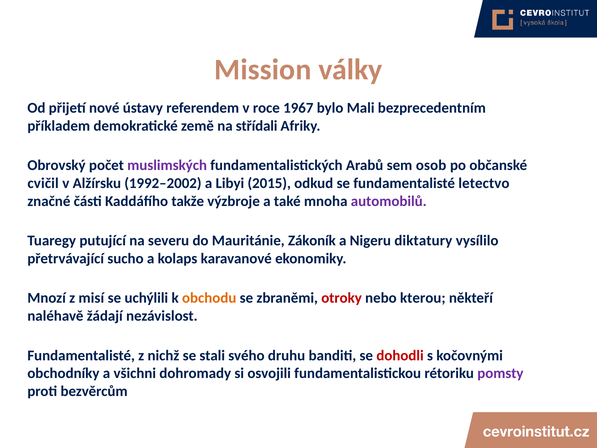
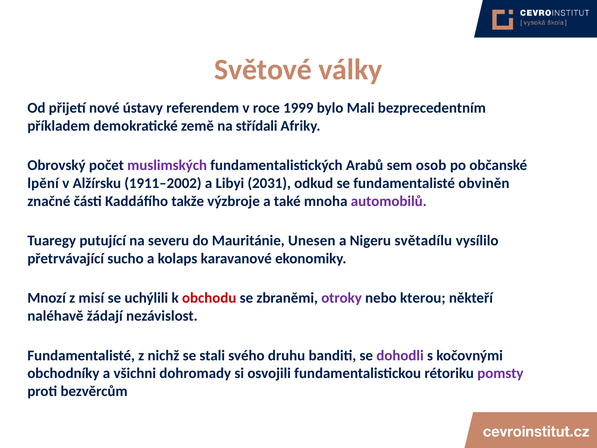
Mission: Mission -> Světové
1967: 1967 -> 1999
cvičil: cvičil -> lpění
1992–2002: 1992–2002 -> 1911–2002
2015: 2015 -> 2031
letectvo: letectvo -> obviněn
Zákoník: Zákoník -> Unesen
diktatury: diktatury -> světadílu
obchodu colour: orange -> red
otroky colour: red -> purple
dohodli colour: red -> purple
